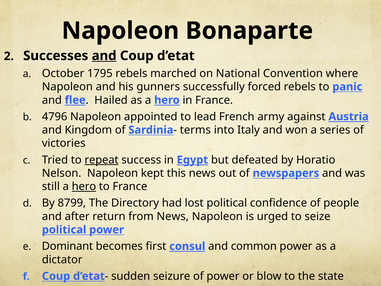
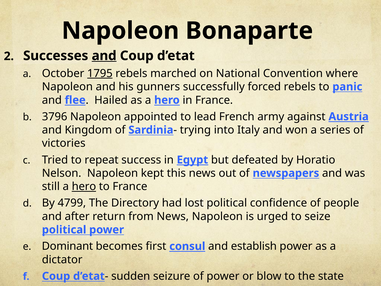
1795 underline: none -> present
4796: 4796 -> 3796
terms: terms -> trying
repeat underline: present -> none
8799: 8799 -> 4799
common: common -> establish
